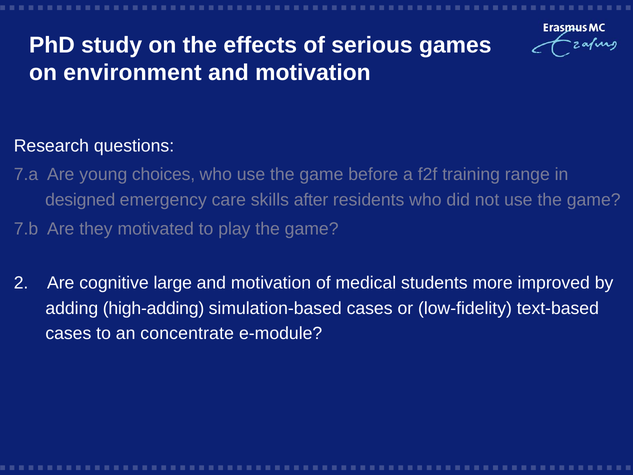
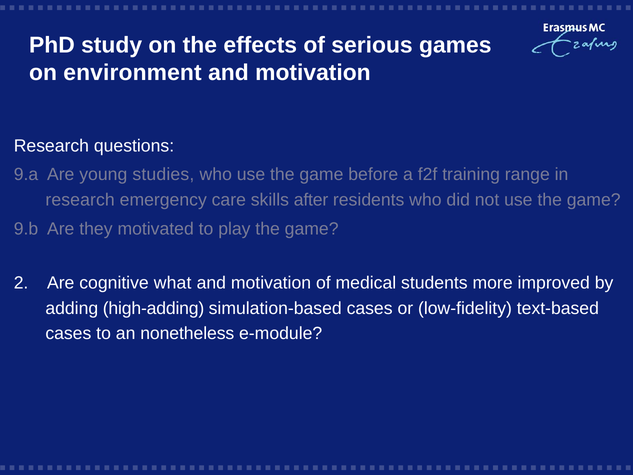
7.a: 7.a -> 9.a
choices: choices -> studies
designed at (80, 200): designed -> research
7.b: 7.b -> 9.b
large: large -> what
concentrate: concentrate -> nonetheless
